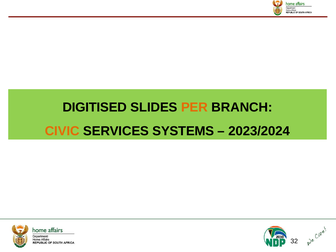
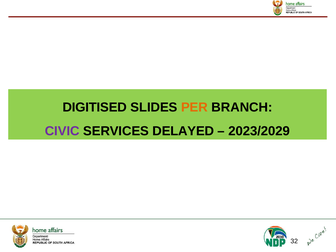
CIVIC colour: orange -> purple
SYSTEMS: SYSTEMS -> DELAYED
2023/2024: 2023/2024 -> 2023/2029
